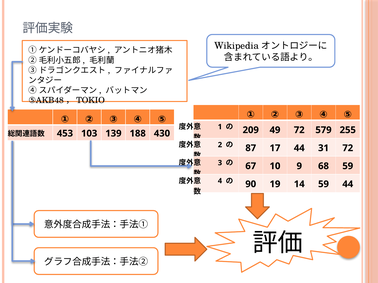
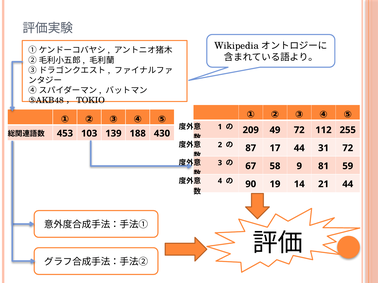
579: 579 -> 112
10: 10 -> 58
68: 68 -> 81
14 59: 59 -> 21
